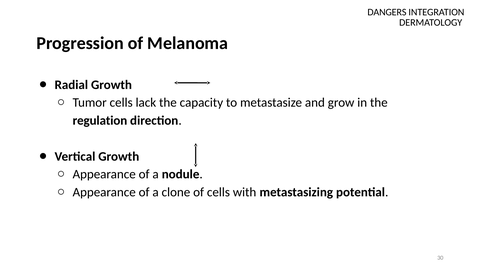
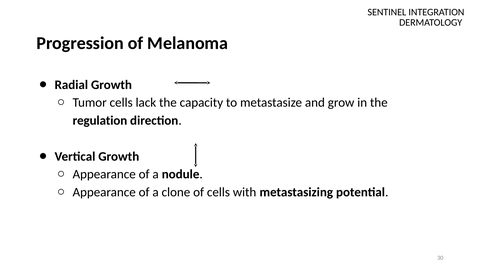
DANGERS: DANGERS -> SENTINEL
